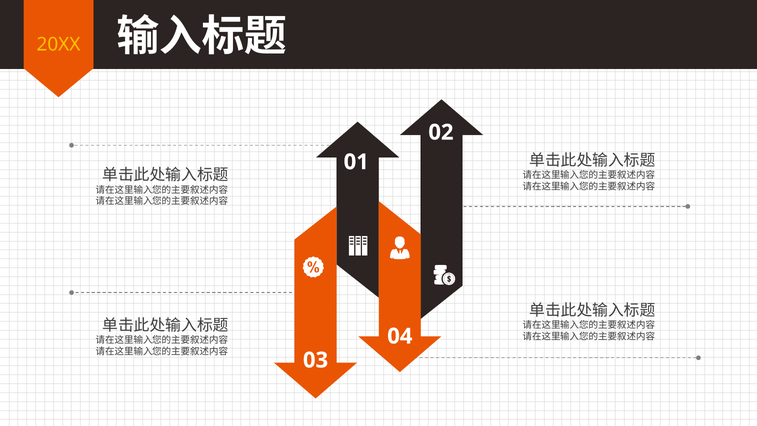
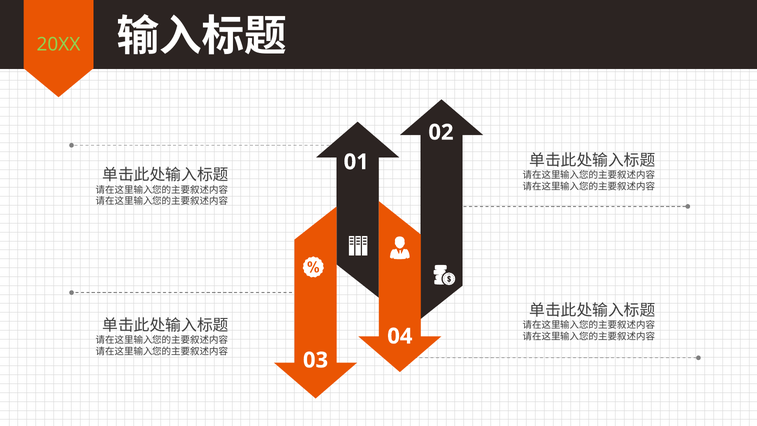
20XX colour: yellow -> light green
